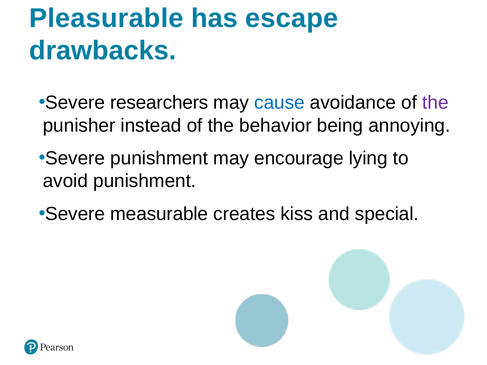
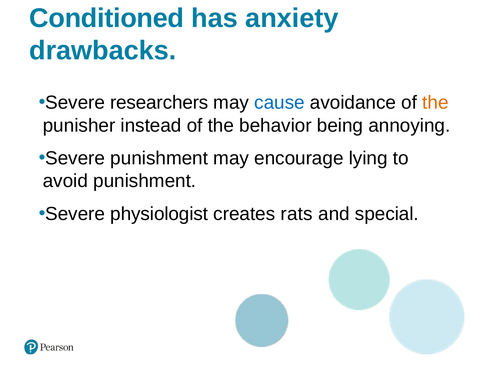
Pleasurable: Pleasurable -> Conditioned
escape: escape -> anxiety
the at (435, 103) colour: purple -> orange
measurable: measurable -> physiologist
kiss: kiss -> rats
